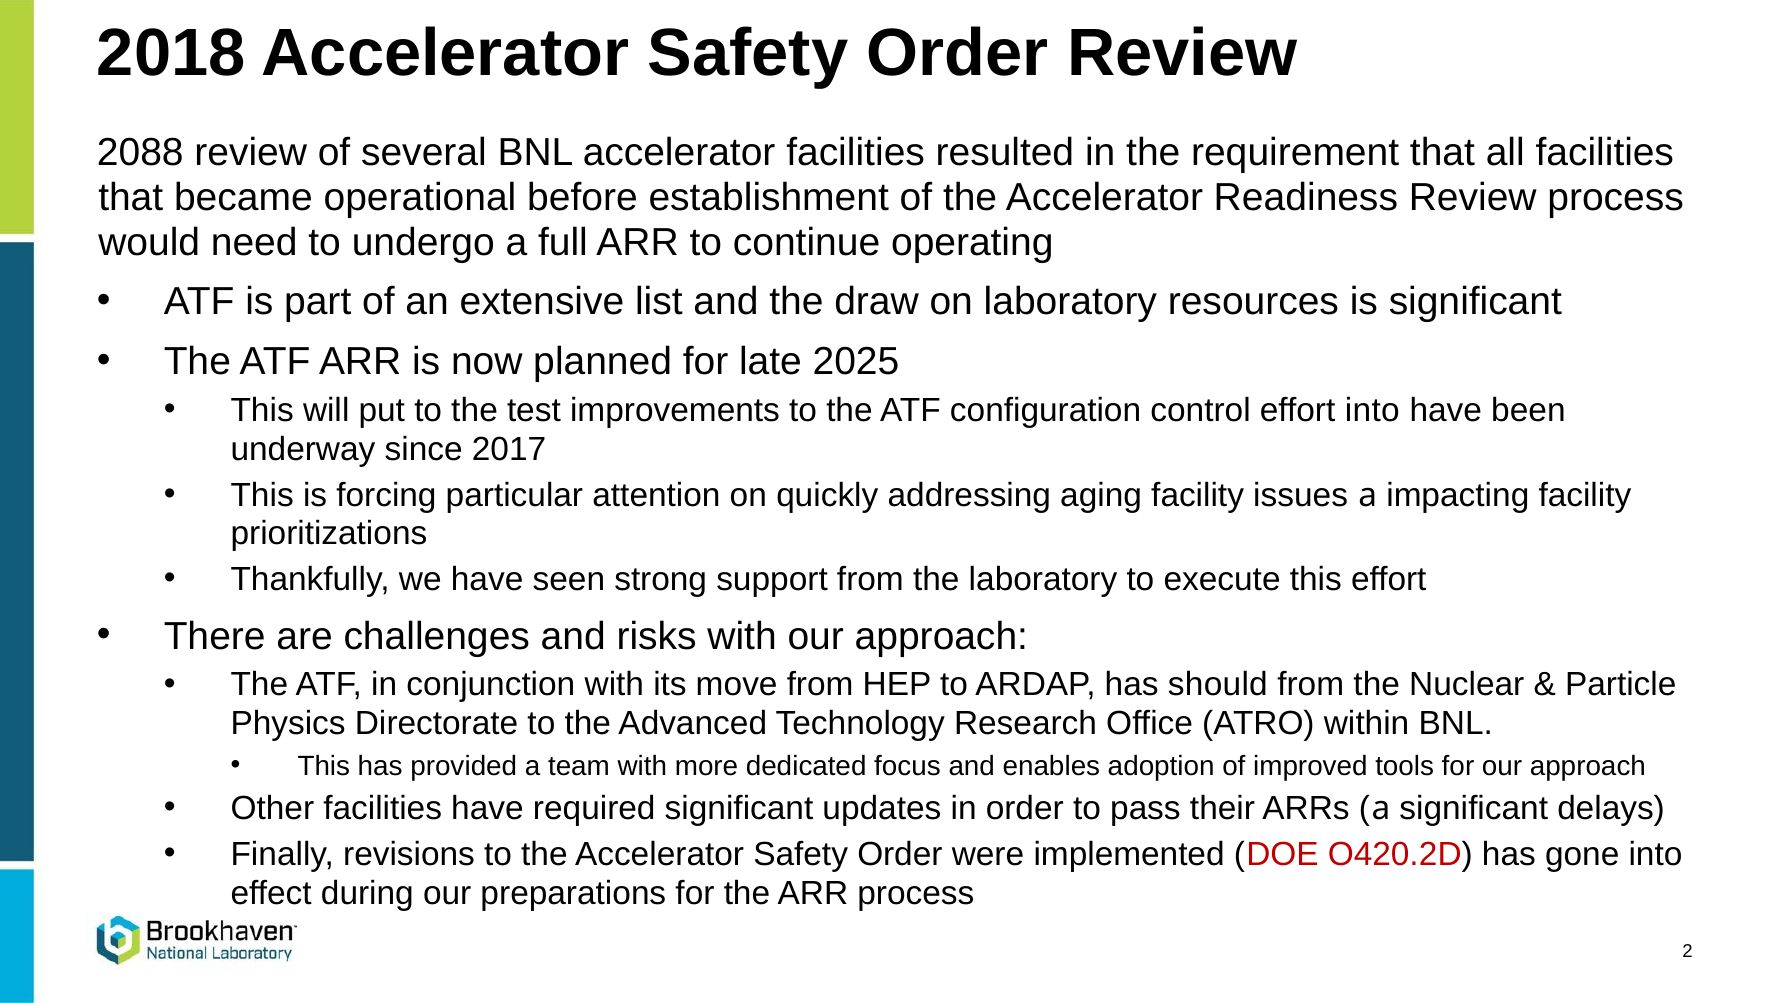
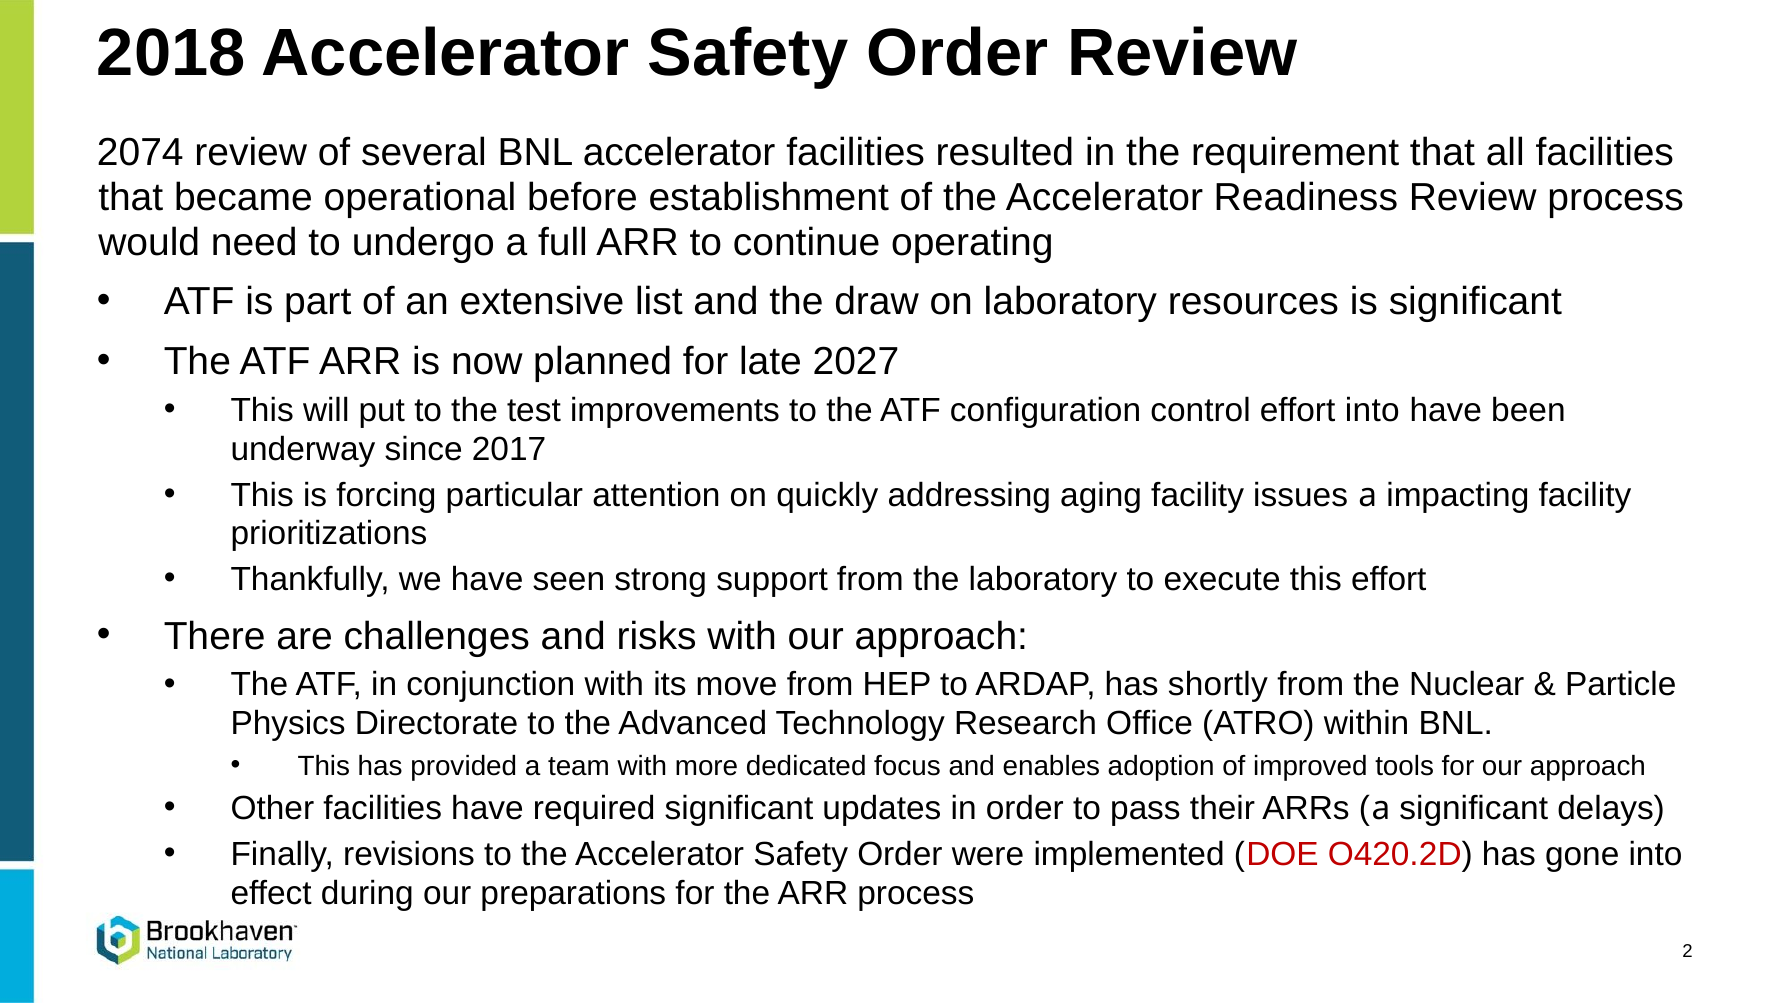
2088: 2088 -> 2074
2025: 2025 -> 2027
should: should -> shortly
